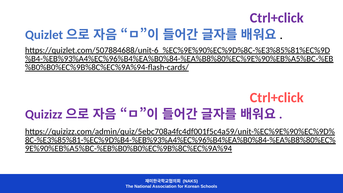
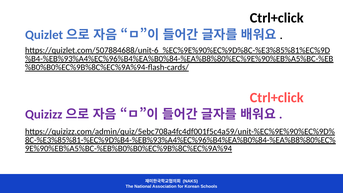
Ctrl+click at (277, 18) colour: purple -> black
